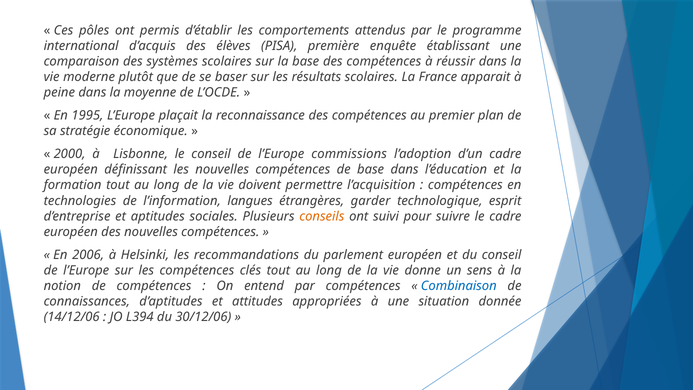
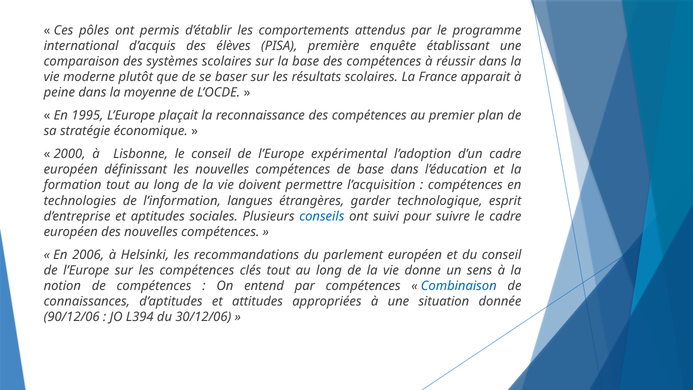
commissions: commissions -> expérimental
conseils colour: orange -> blue
14/12/06: 14/12/06 -> 90/12/06
